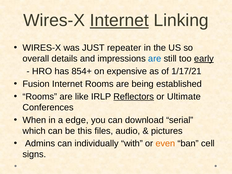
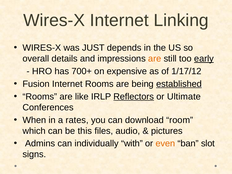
Internet at (119, 20) underline: present -> none
repeater: repeater -> depends
are at (155, 59) colour: blue -> orange
854+: 854+ -> 700+
1/17/21: 1/17/21 -> 1/17/12
established underline: none -> present
edge: edge -> rates
serial: serial -> room
cell: cell -> slot
